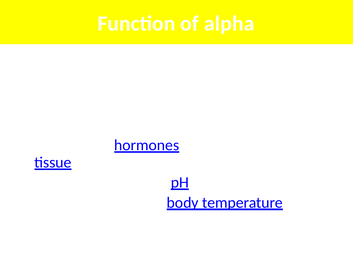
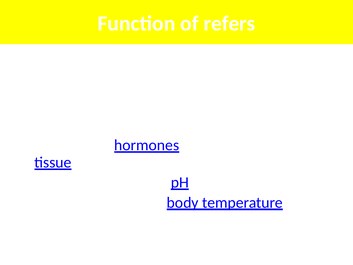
alpha: alpha -> refers
